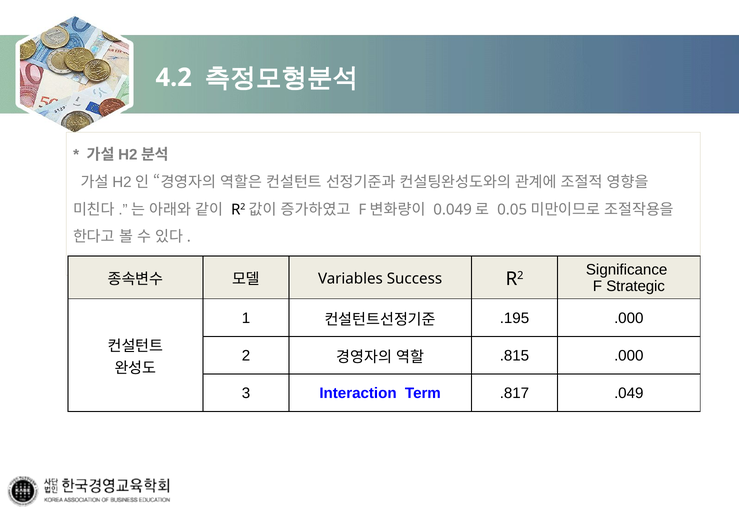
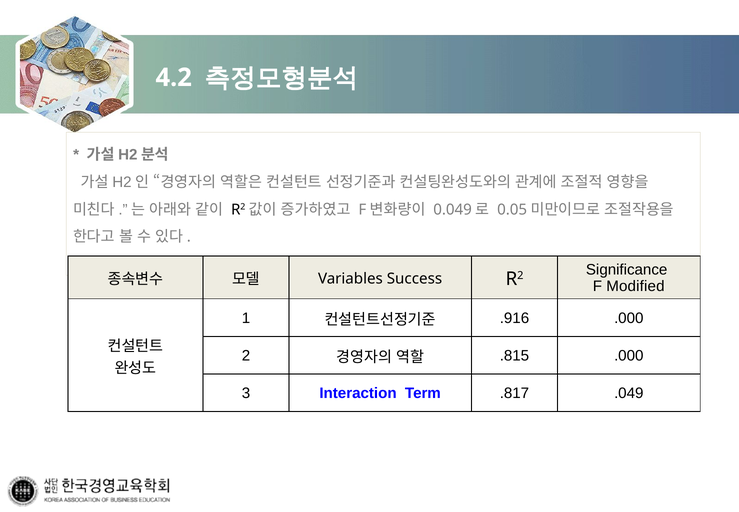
Strategic: Strategic -> Modified
.195: .195 -> .916
